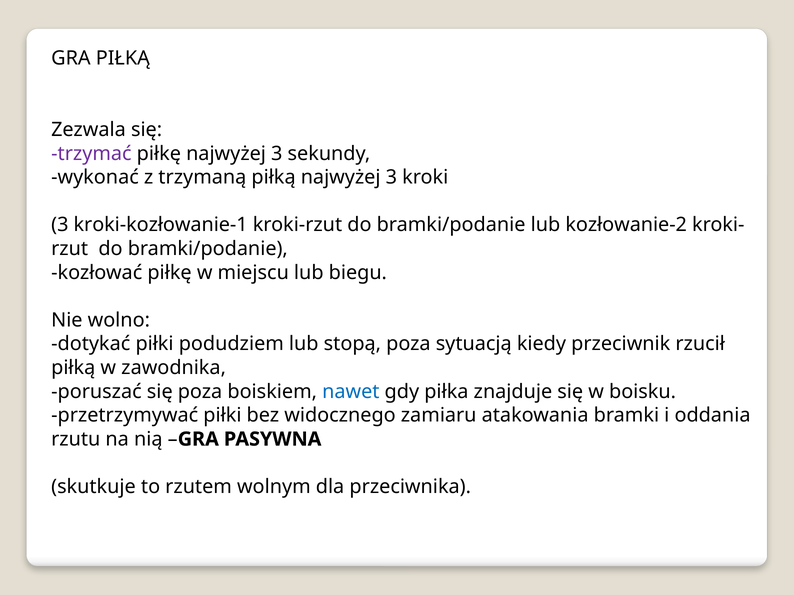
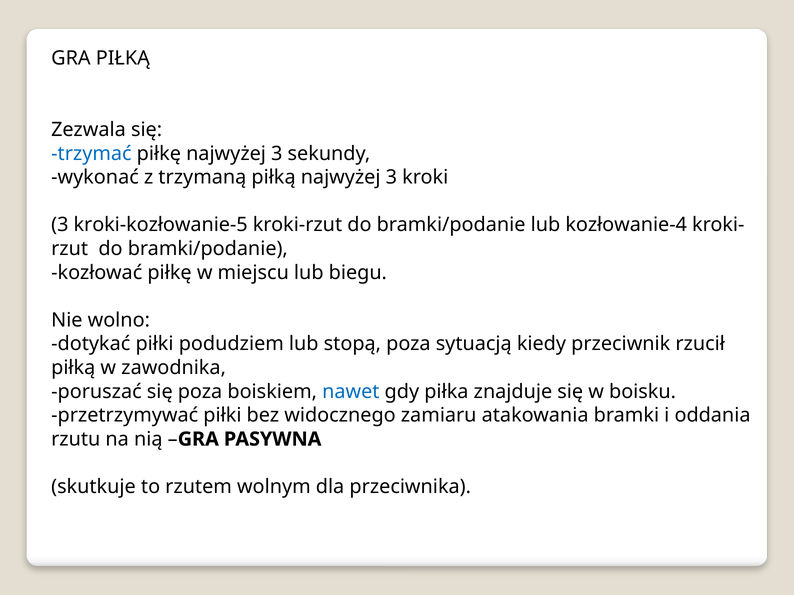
trzymać colour: purple -> blue
kroki-kozłowanie-1: kroki-kozłowanie-1 -> kroki-kozłowanie-5
kozłowanie-2: kozłowanie-2 -> kozłowanie-4
